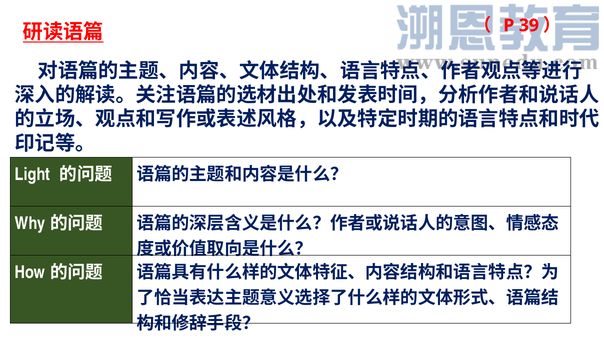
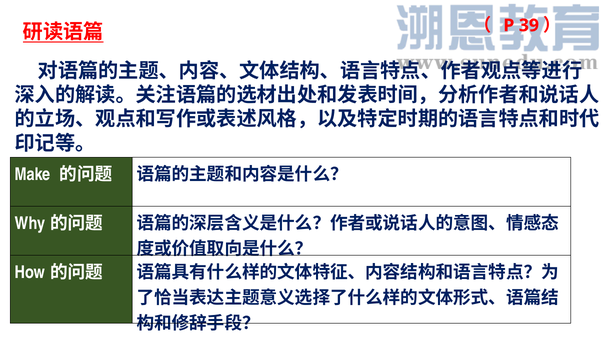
Light: Light -> Make
